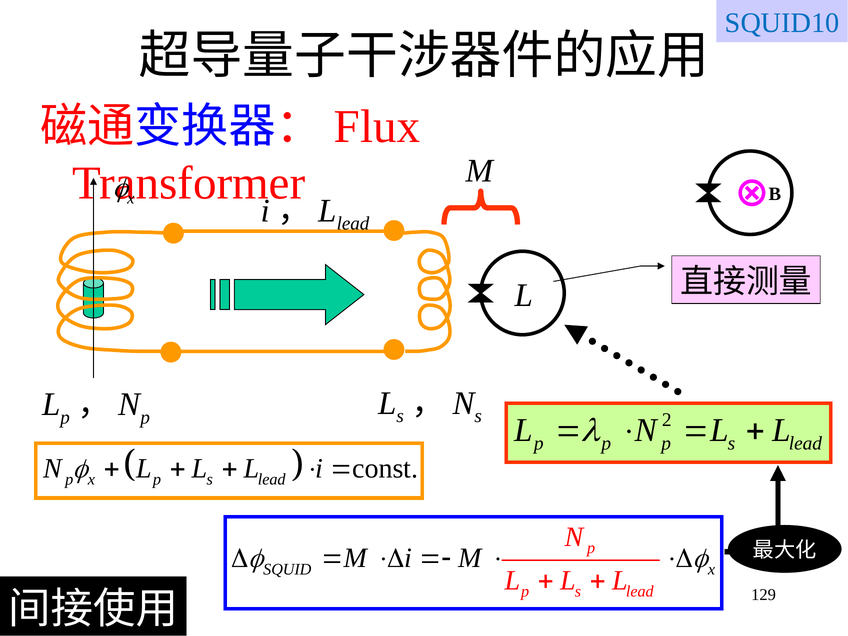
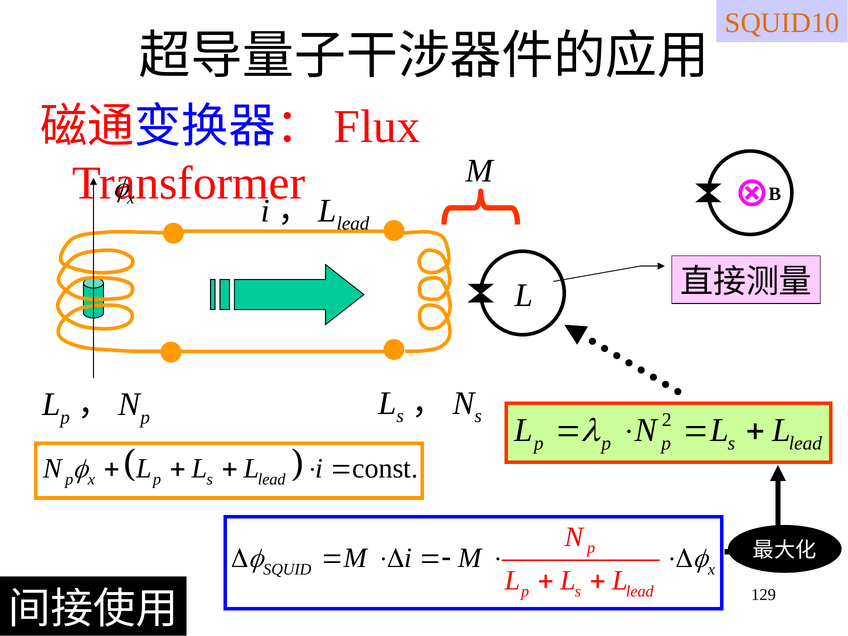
SQUID10 colour: blue -> orange
